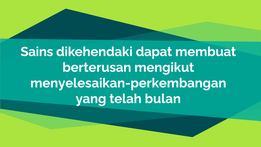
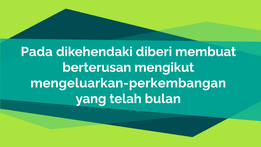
Sains: Sains -> Pada
dapat: dapat -> diberi
menyelesaikan-perkembangan: menyelesaikan-perkembangan -> mengeluarkan-perkembangan
